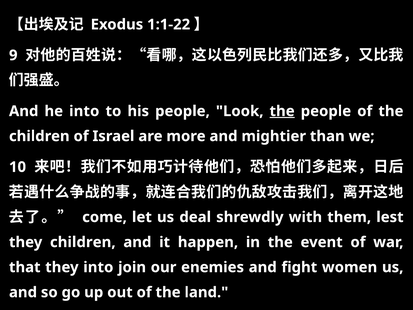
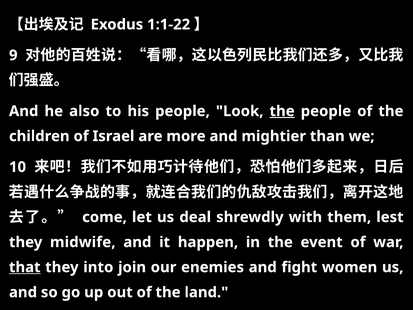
he into: into -> also
they children: children -> midwife
that underline: none -> present
